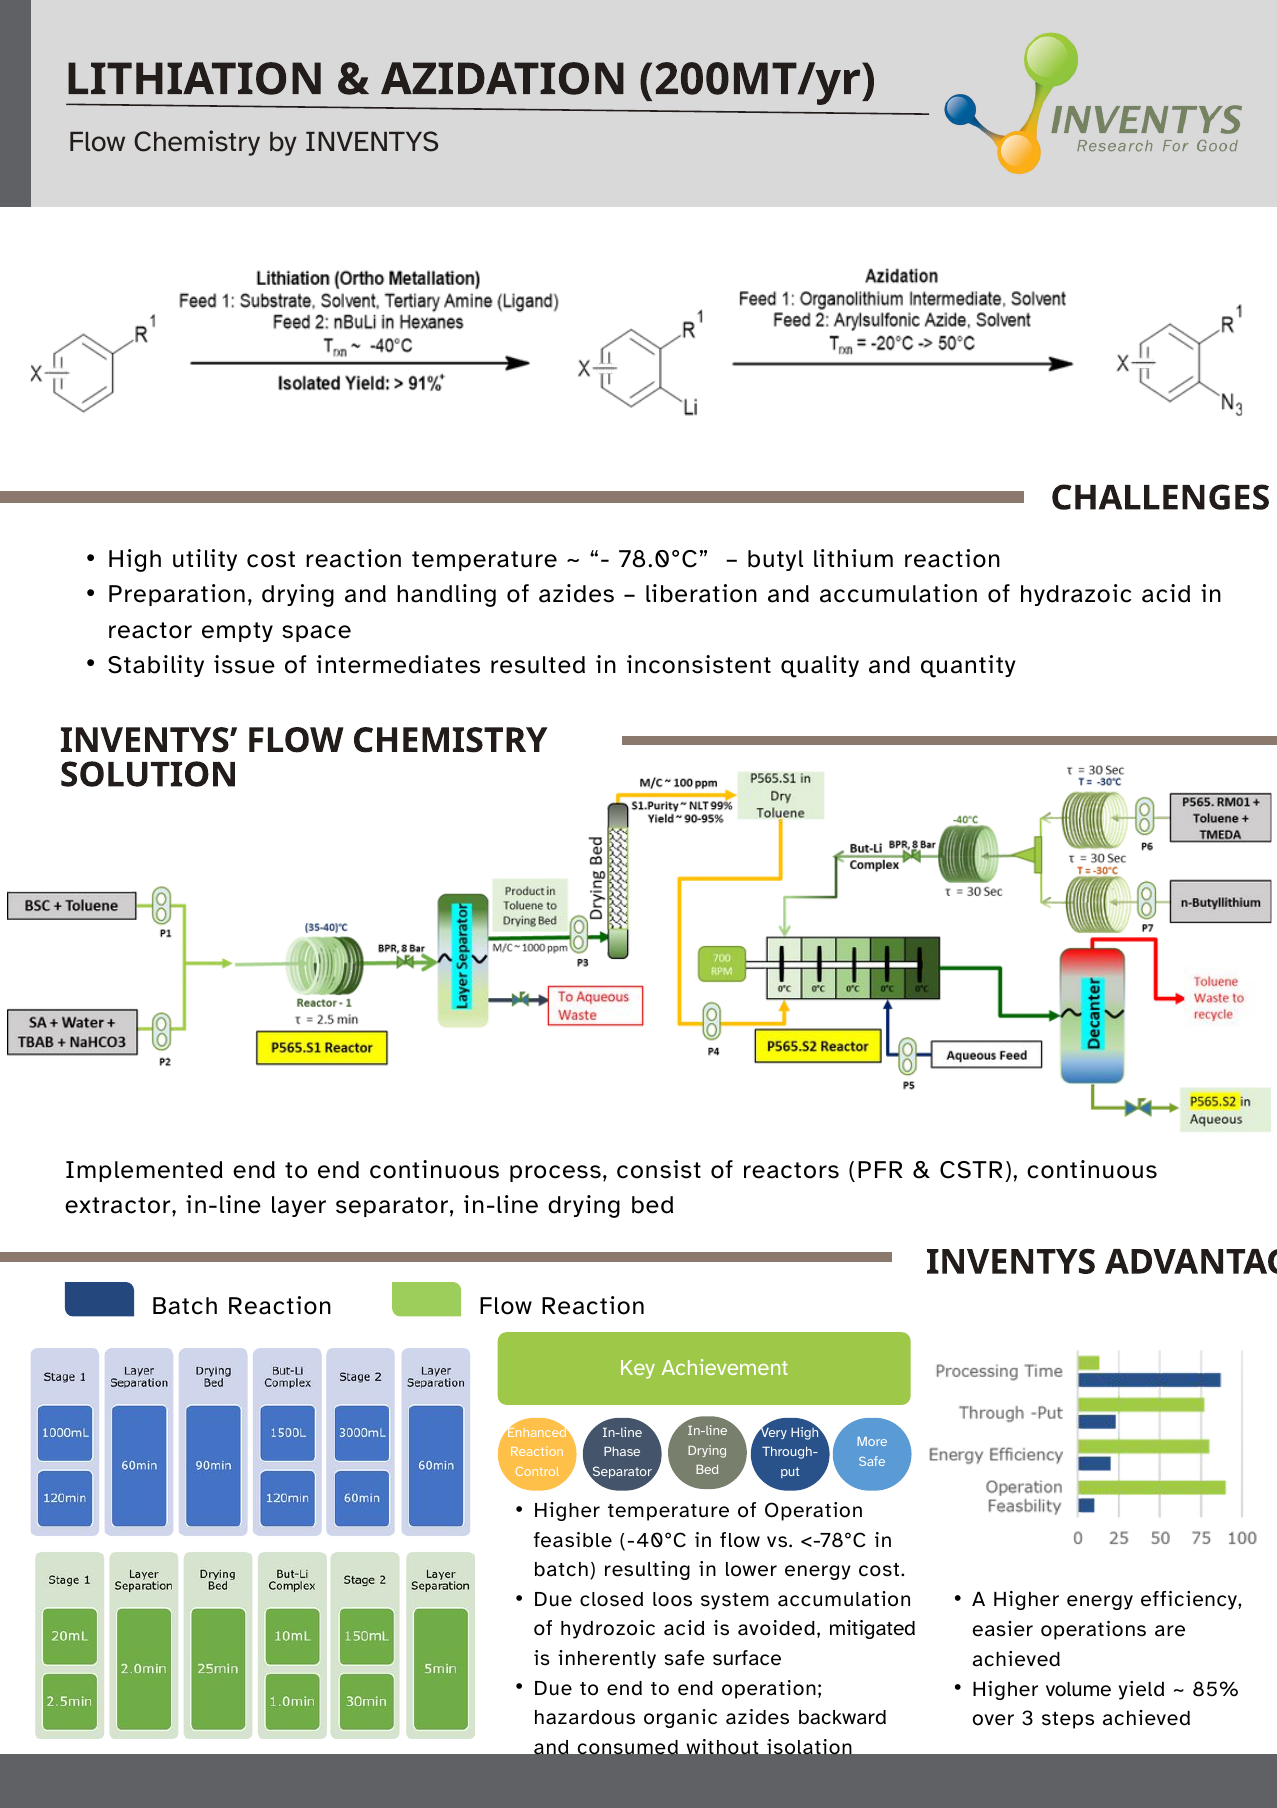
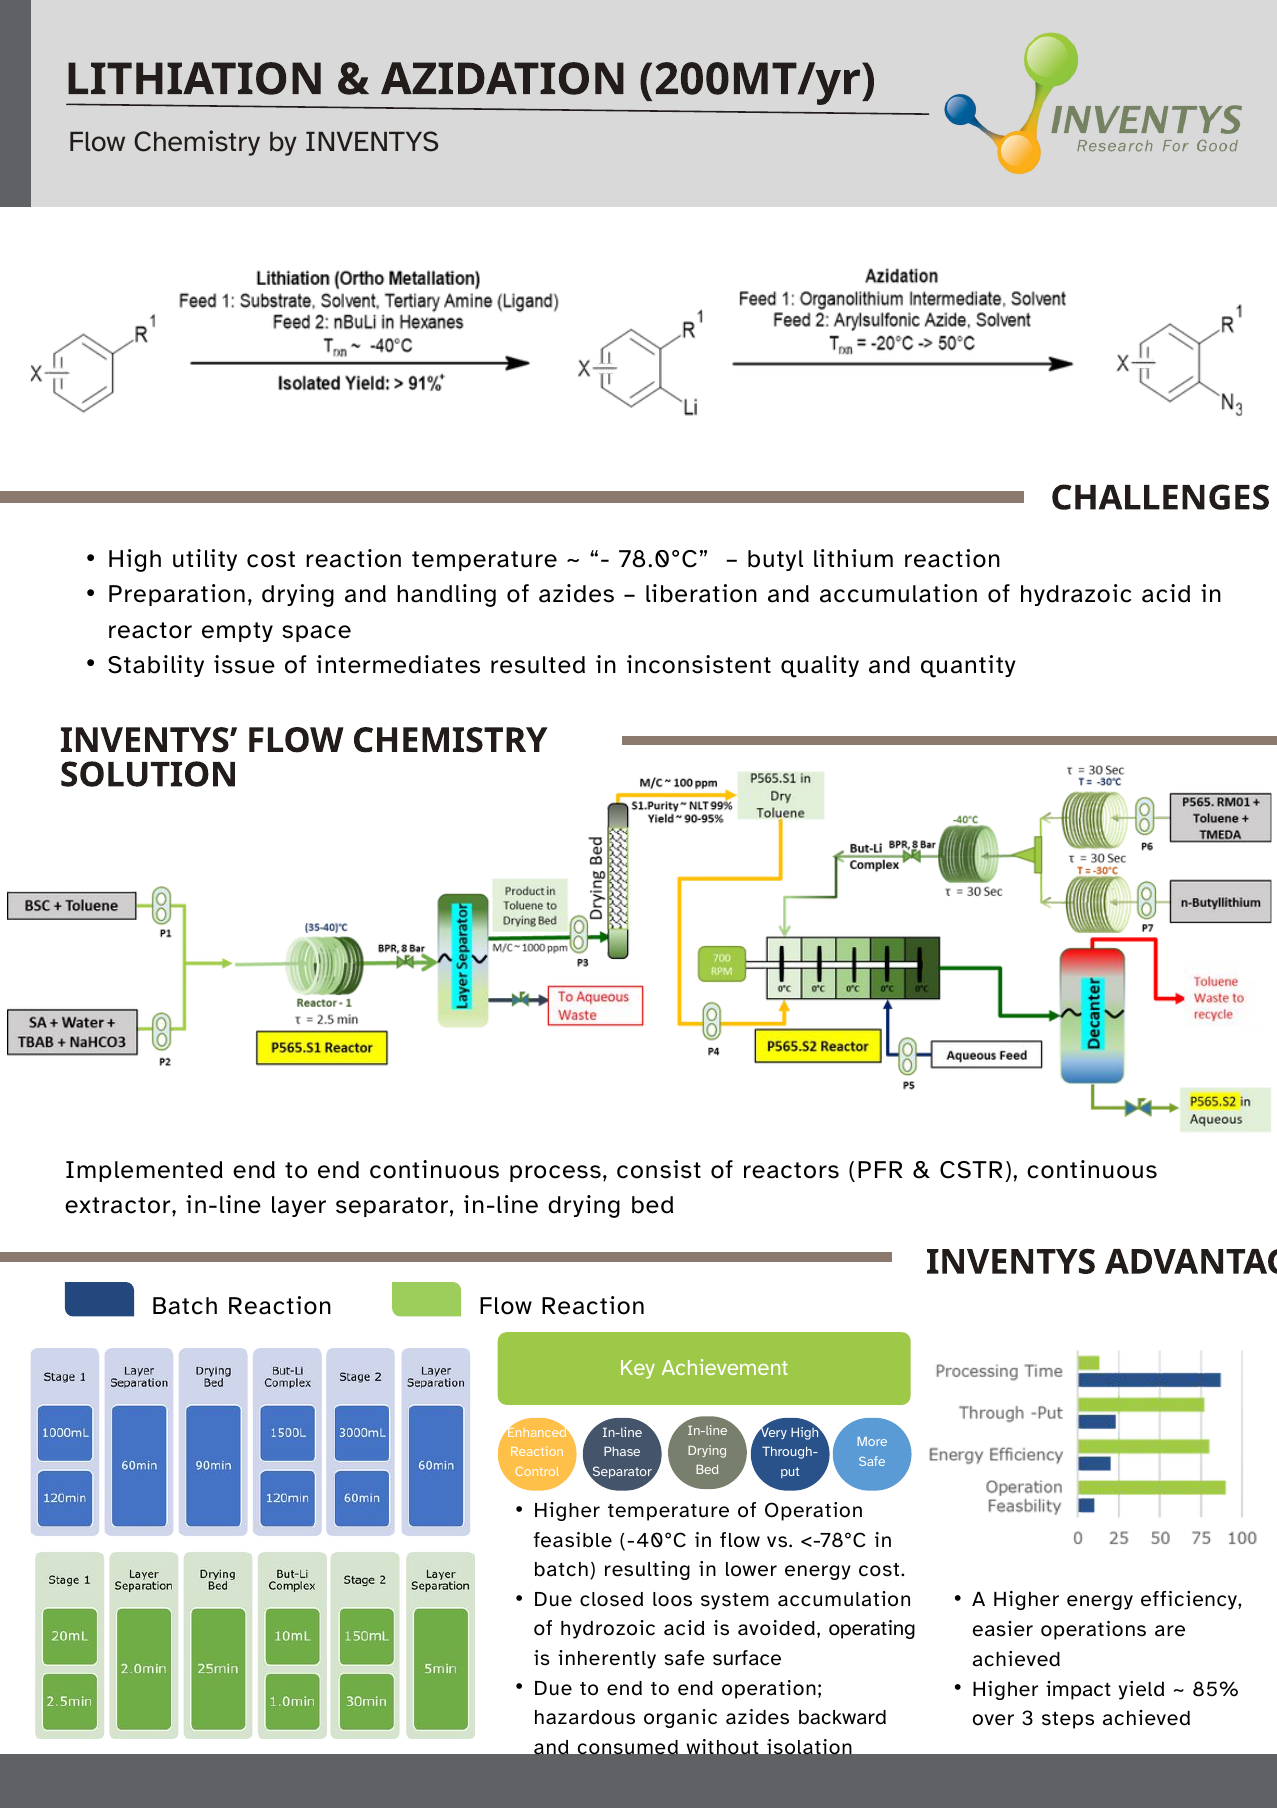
mitigated: mitigated -> operating
volume: volume -> impact
